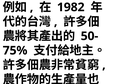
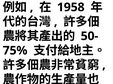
1982: 1982 -> 1958
